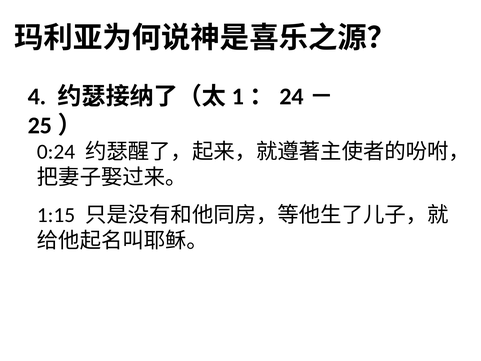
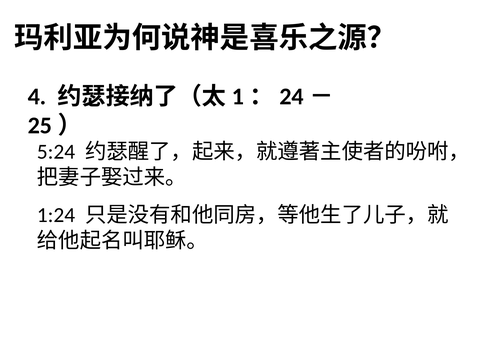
0:24: 0:24 -> 5:24
1:15: 1:15 -> 1:24
